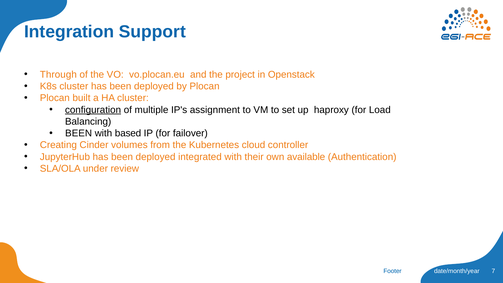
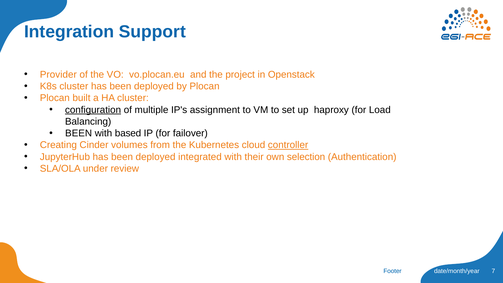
Through: Through -> Provider
controller underline: none -> present
available: available -> selection
